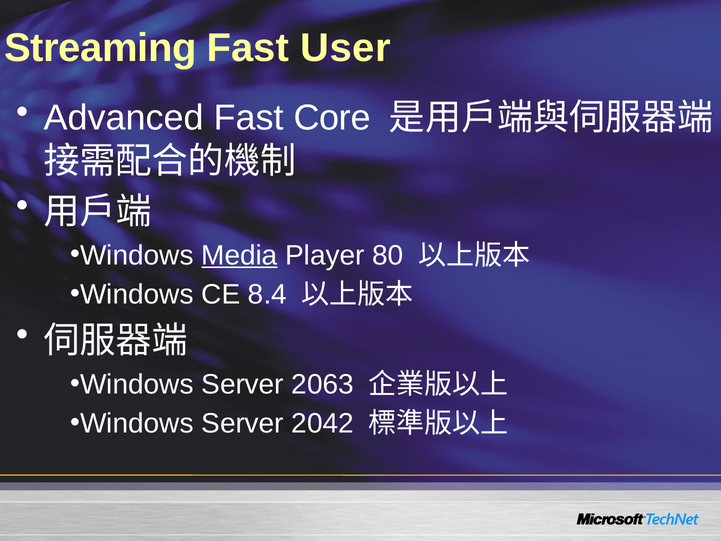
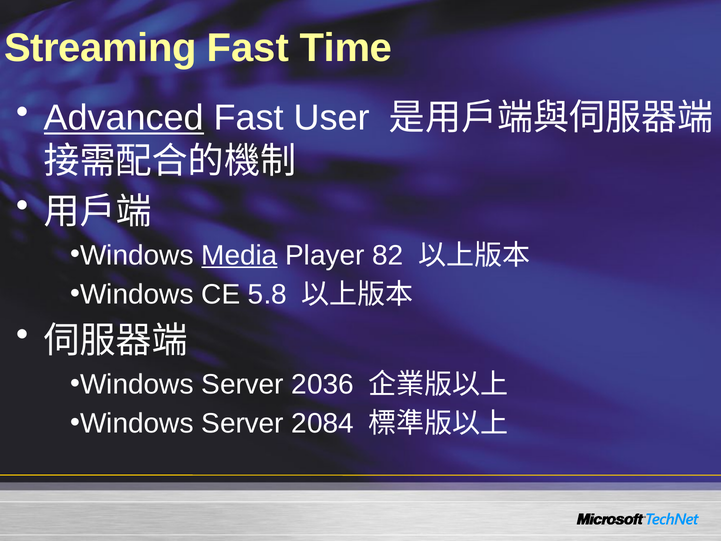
User: User -> Time
Advanced underline: none -> present
Core: Core -> User
80: 80 -> 82
8.4: 8.4 -> 5.8
2063: 2063 -> 2036
2042: 2042 -> 2084
